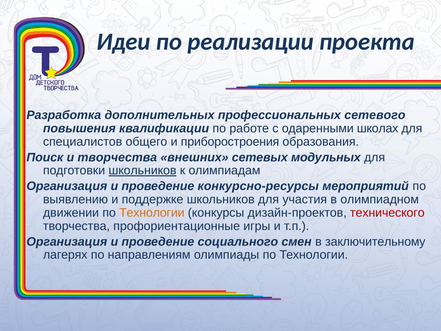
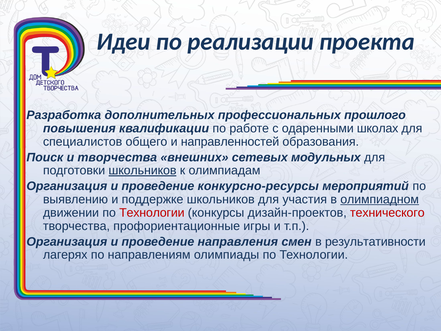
сетевого: сетевого -> прошлого
приборостроения: приборостроения -> направленностей
олимпиадном underline: none -> present
Технологии at (152, 213) colour: orange -> red
социального: социального -> направления
заключительному: заключительному -> результативности
